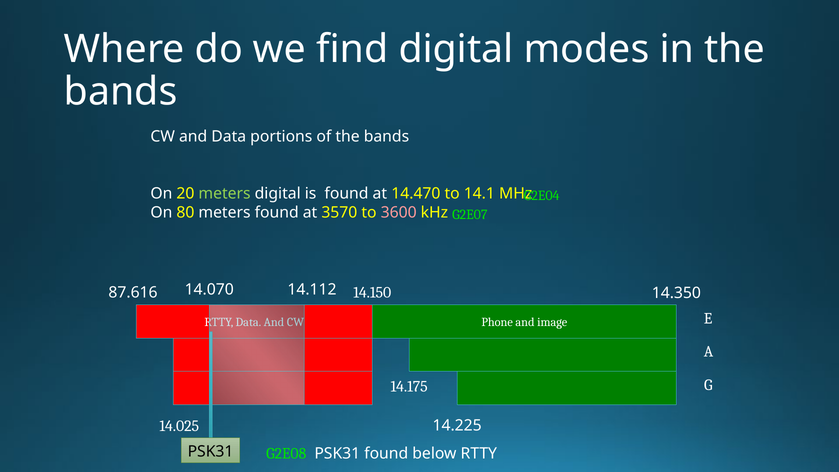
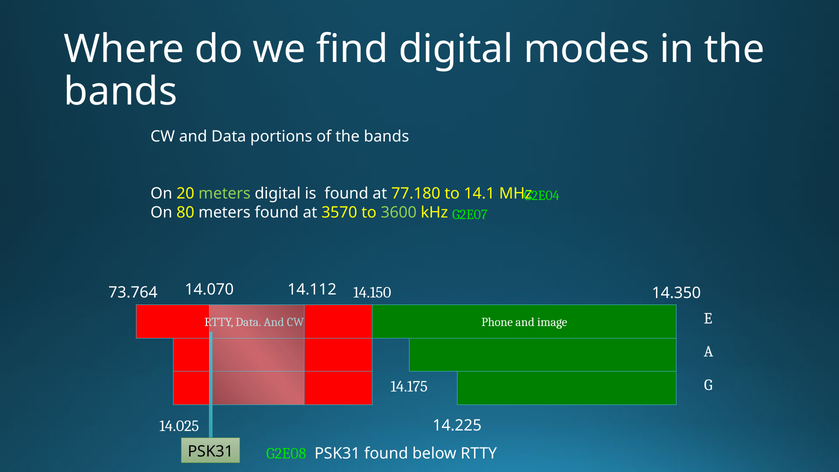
14.470: 14.470 -> 77.180
3600 colour: pink -> light green
87.616: 87.616 -> 73.764
